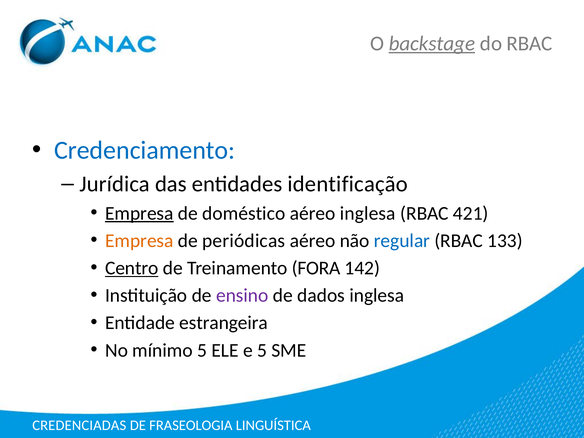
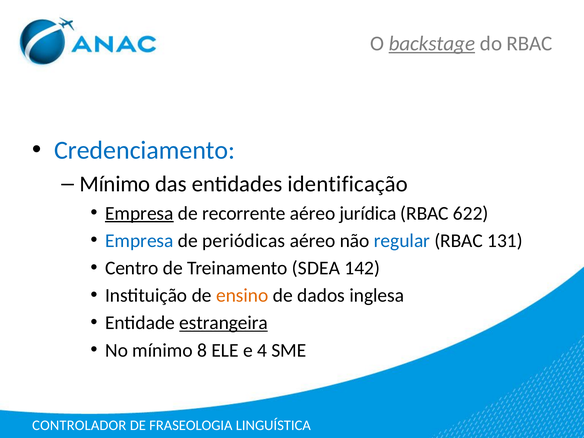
Jurídica at (115, 184): Jurídica -> Mínimo
doméstico: doméstico -> recorrente
aéreo inglesa: inglesa -> jurídica
421: 421 -> 622
Empresa at (139, 241) colour: orange -> blue
133: 133 -> 131
Centro underline: present -> none
FORA: FORA -> SDEA
ensino colour: purple -> orange
estrangeira underline: none -> present
mínimo 5: 5 -> 8
e 5: 5 -> 4
CREDENCIADAS: CREDENCIADAS -> CONTROLADOR
